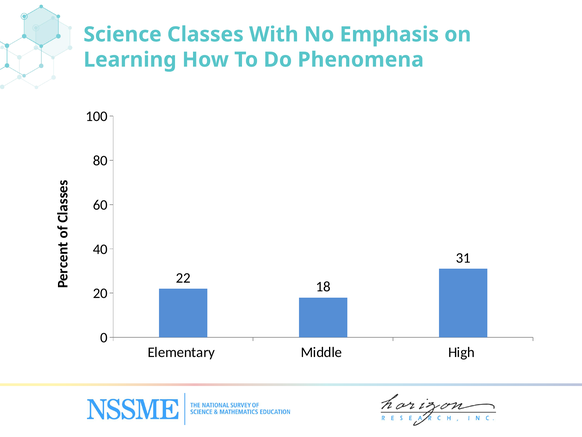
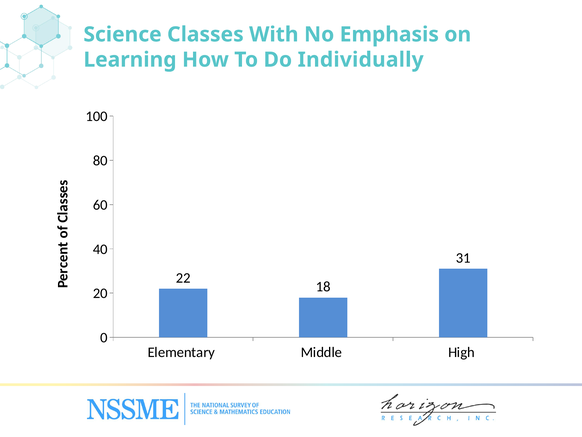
Phenomena: Phenomena -> Individually
